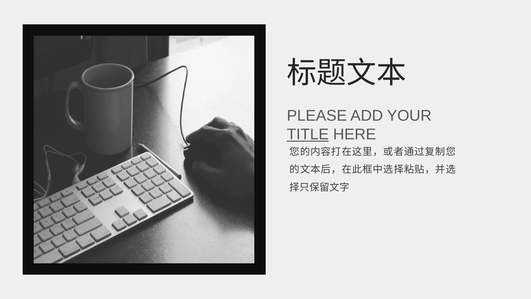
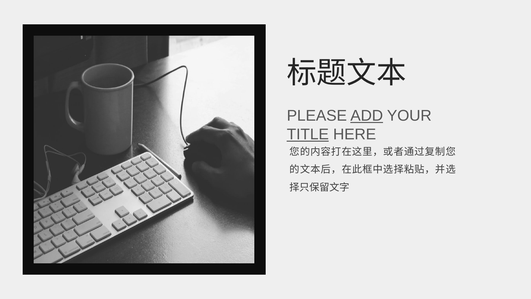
ADD underline: none -> present
